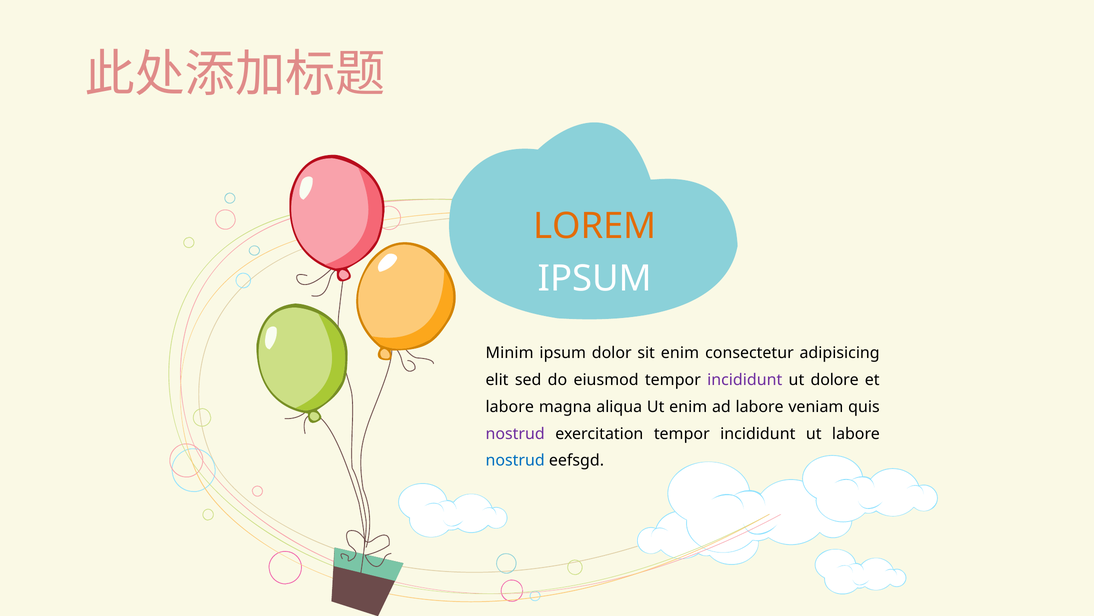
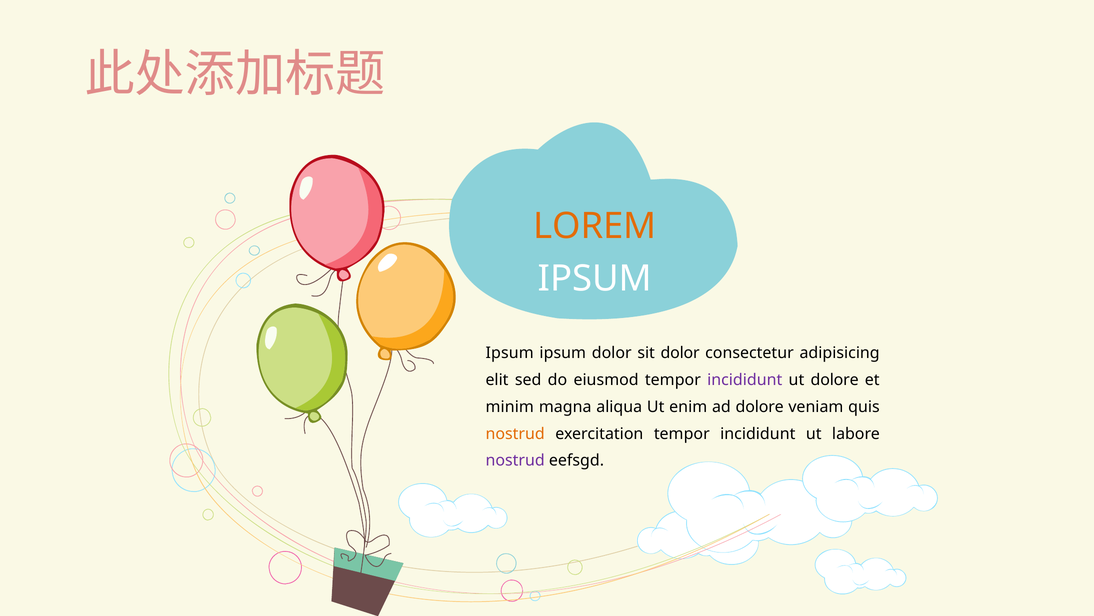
Minim at (510, 353): Minim -> Ipsum
sit enim: enim -> dolor
labore at (510, 406): labore -> minim
ad labore: labore -> dolore
nostrud at (515, 433) colour: purple -> orange
nostrud at (515, 460) colour: blue -> purple
